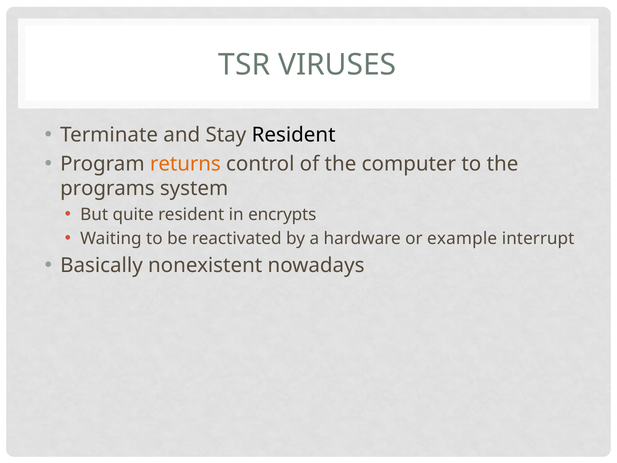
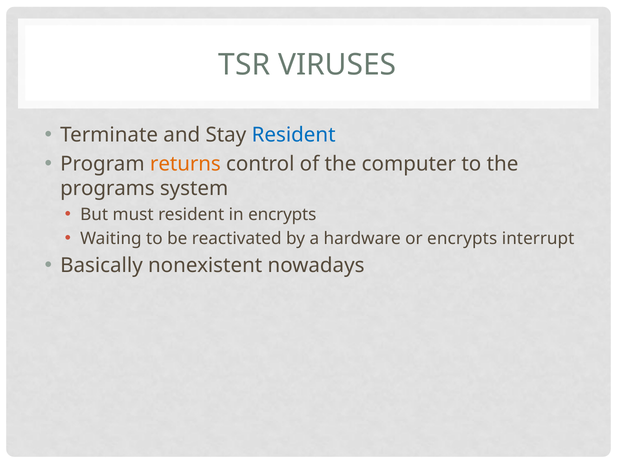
Resident at (294, 135) colour: black -> blue
quite: quite -> must
or example: example -> encrypts
